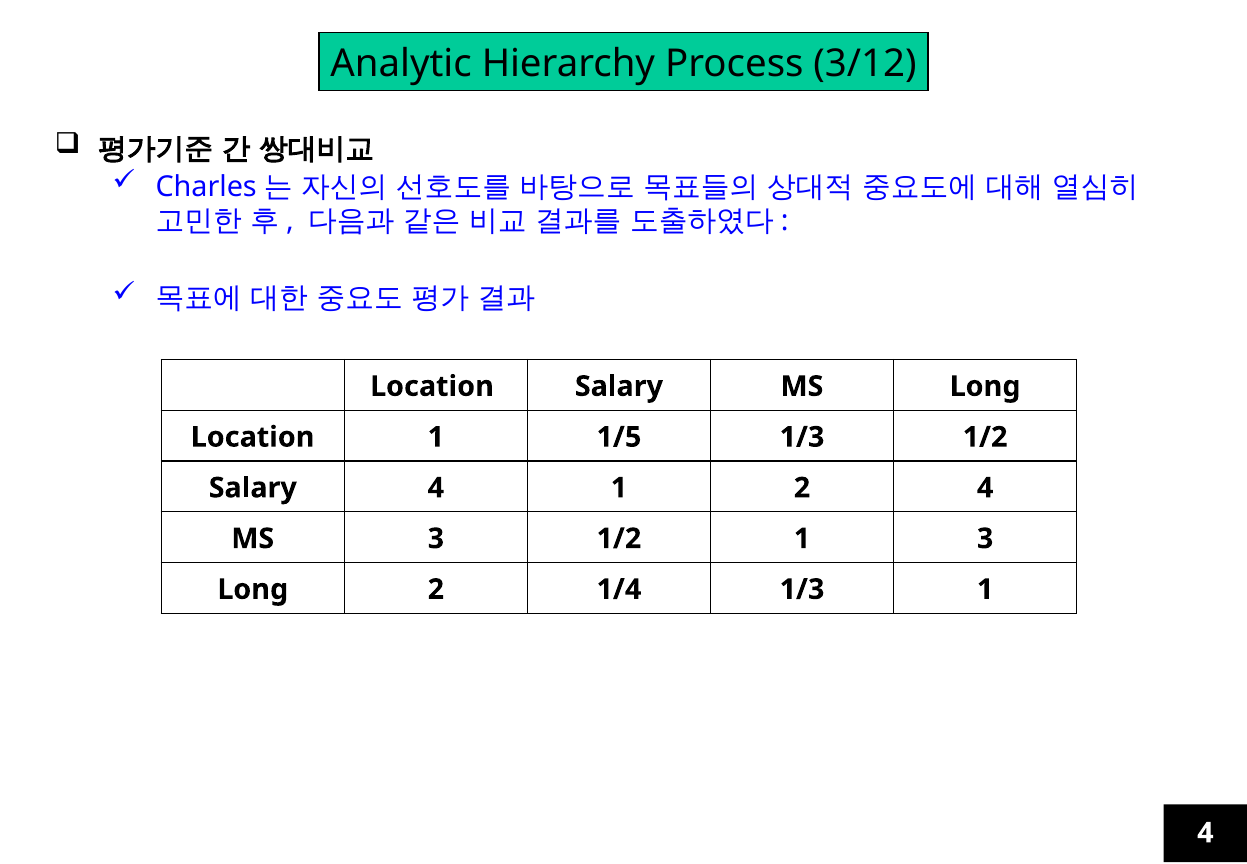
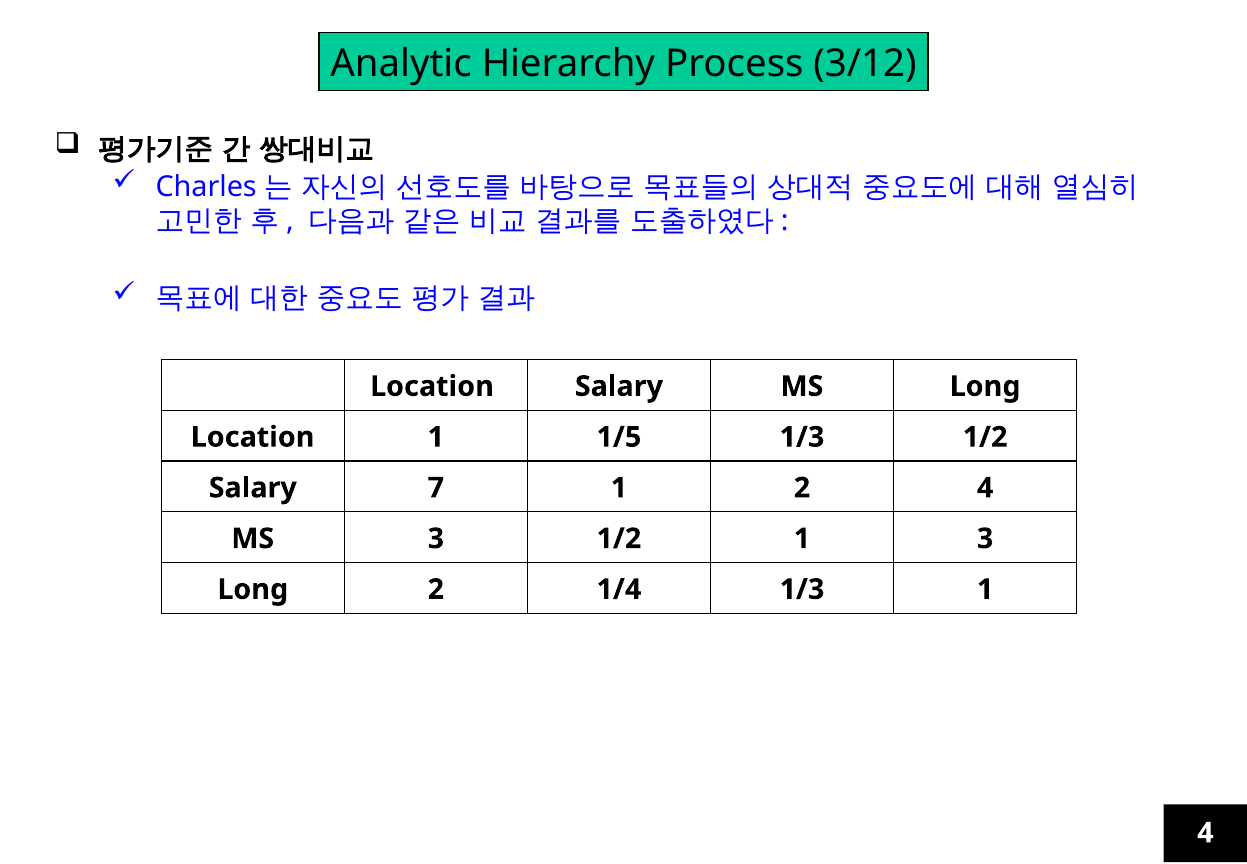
Salary 4: 4 -> 7
